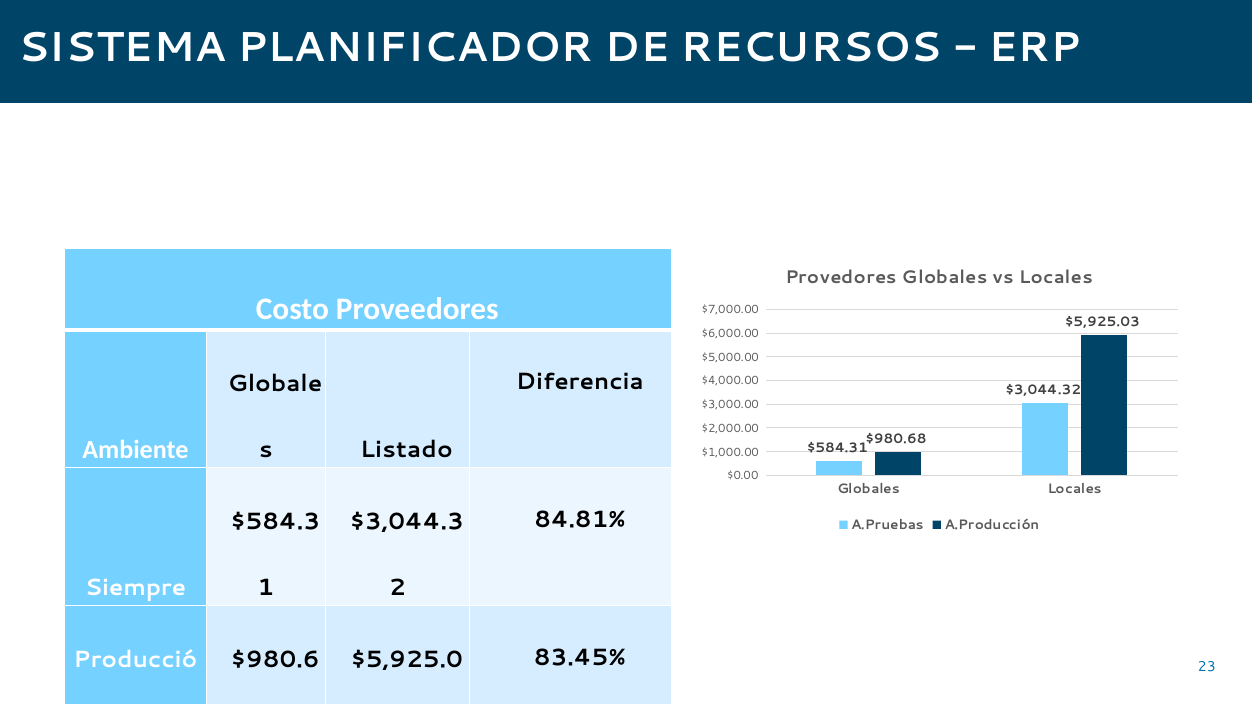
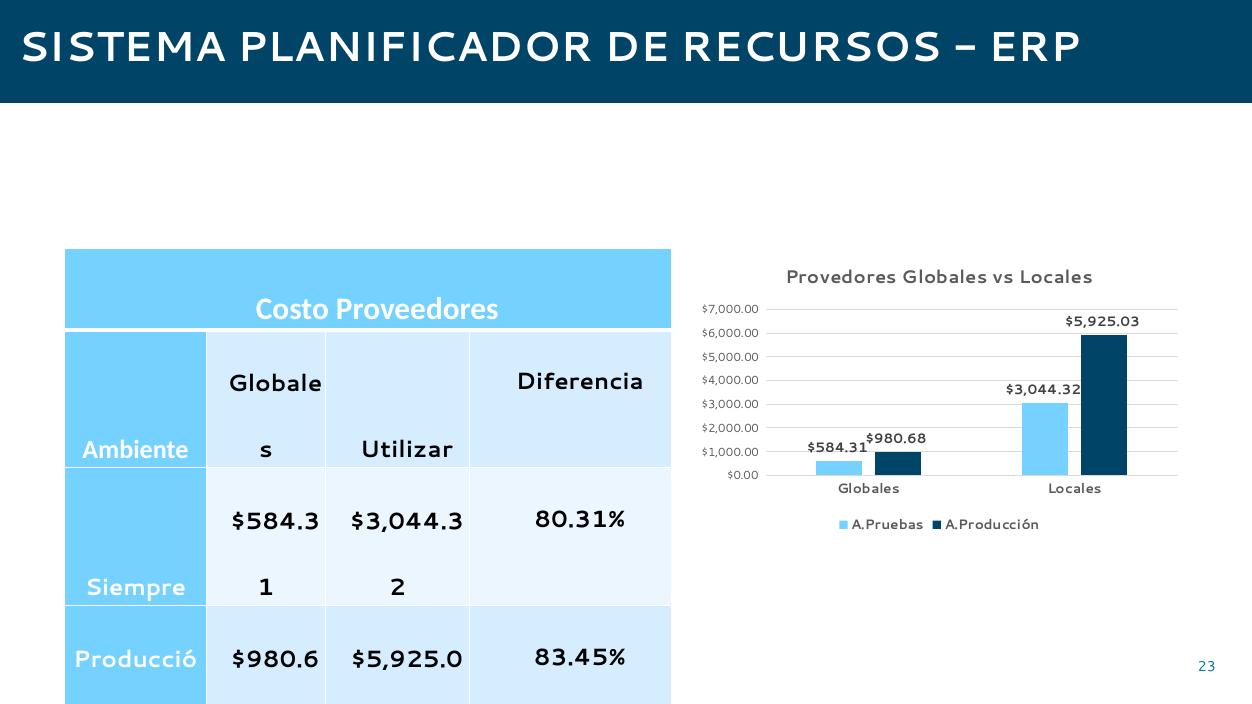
Listado: Listado -> Utilizar
84.81%: 84.81% -> 80.31%
